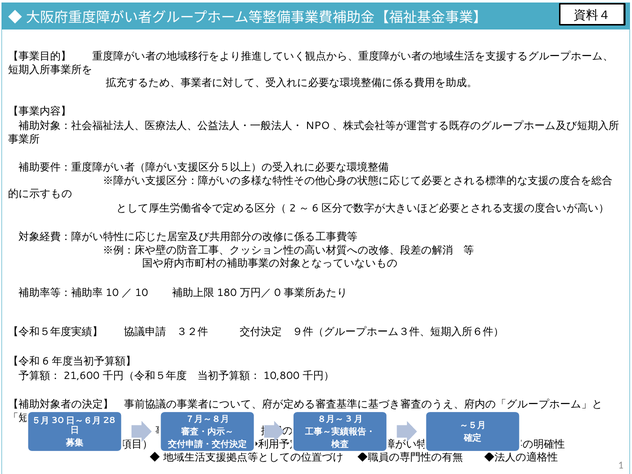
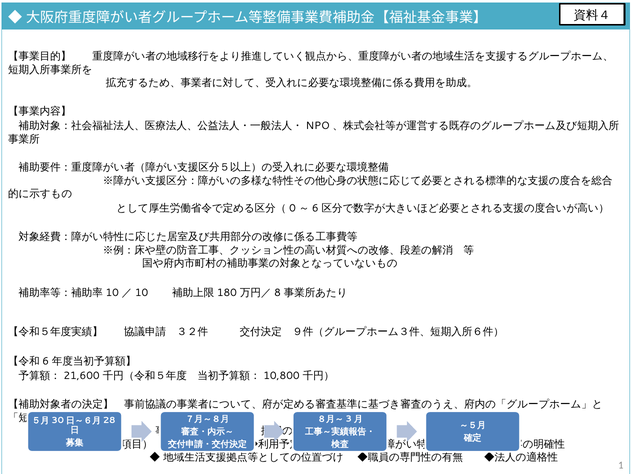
2: 2 -> 0
0: 0 -> 8
